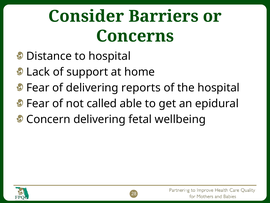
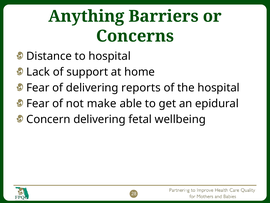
Consider: Consider -> Anything
called: called -> make
